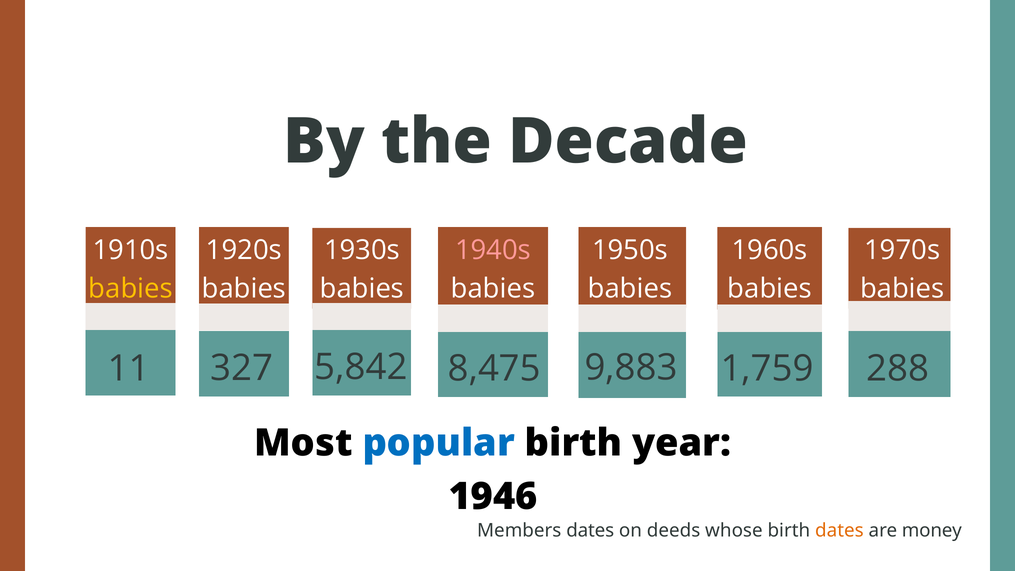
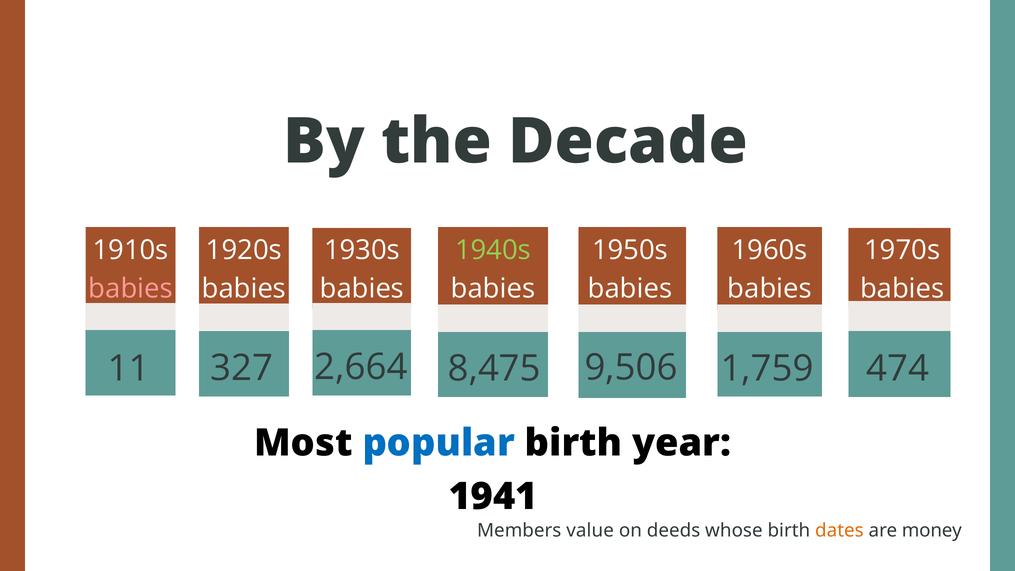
1940s colour: pink -> light green
babies at (131, 289) colour: yellow -> pink
5,842: 5,842 -> 2,664
9,883: 9,883 -> 9,506
288: 288 -> 474
1946: 1946 -> 1941
Members dates: dates -> value
